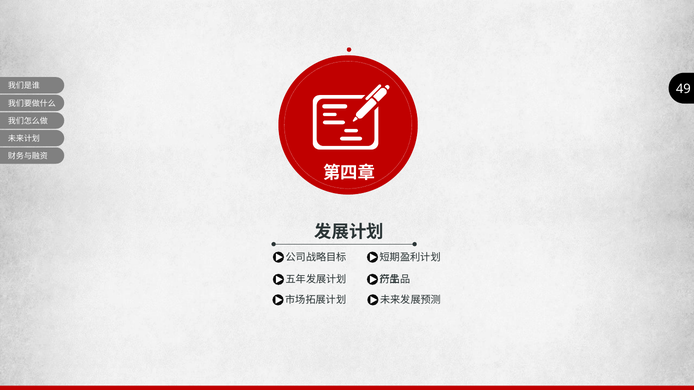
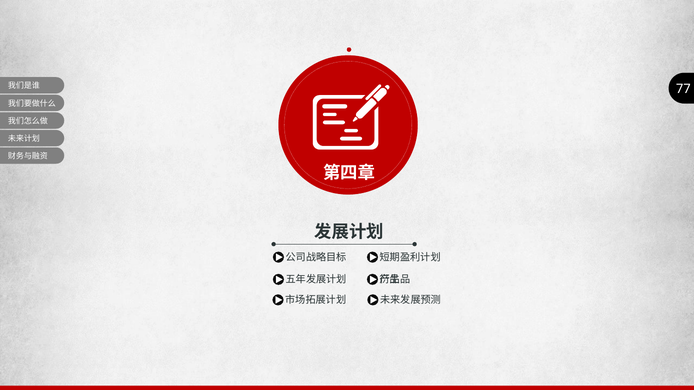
49: 49 -> 77
